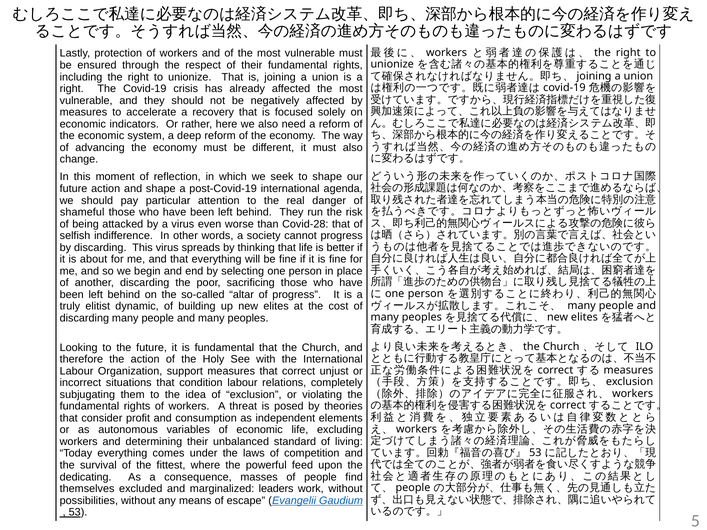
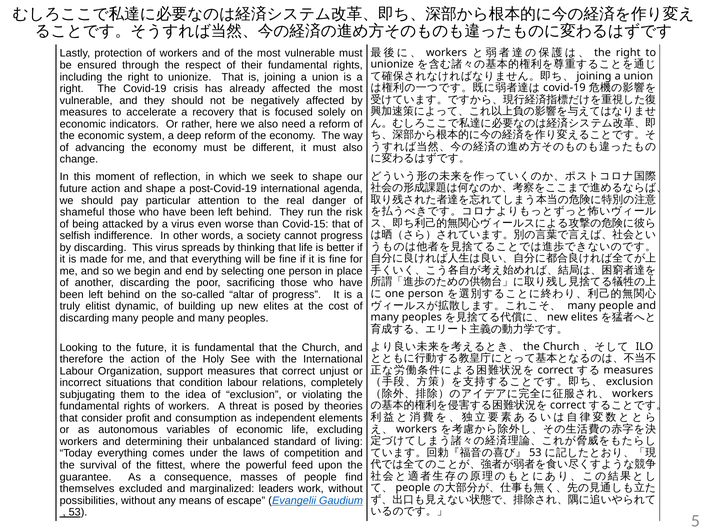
Covid-28: Covid-28 -> Covid-15
about: about -> made
dedicating: dedicating -> guarantee
